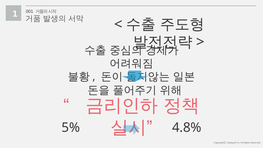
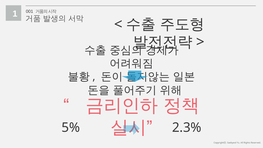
4.8%: 4.8% -> 2.3%
